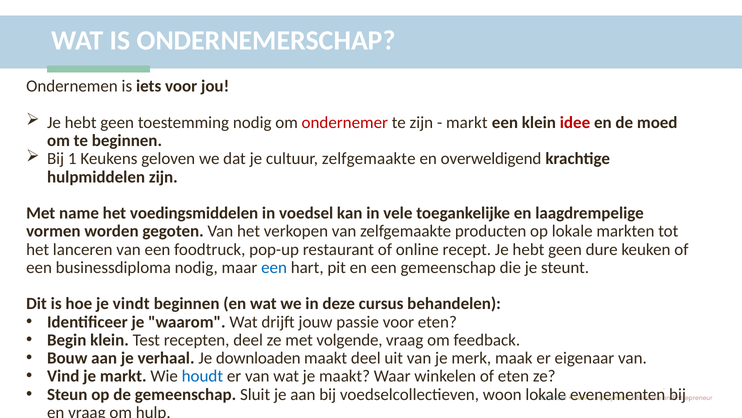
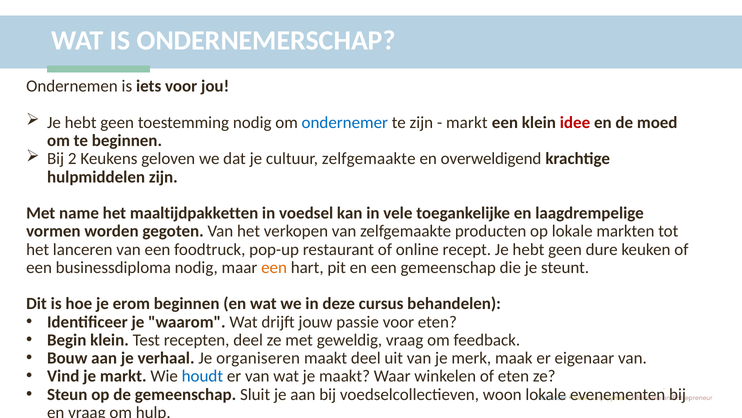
ondernemer colour: red -> blue
1: 1 -> 2
voedingsmiddelen: voedingsmiddelen -> maaltijdpakketten
een at (274, 267) colour: blue -> orange
vindt: vindt -> erom
volgende: volgende -> geweldig
downloaden: downloaden -> organiseren
